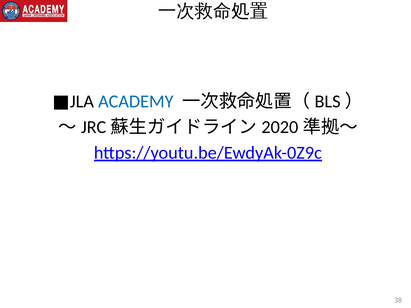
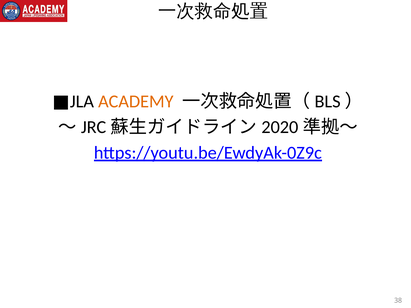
ACADEMY colour: blue -> orange
